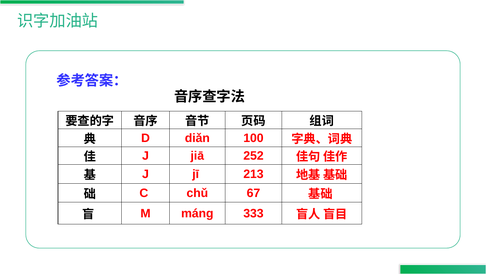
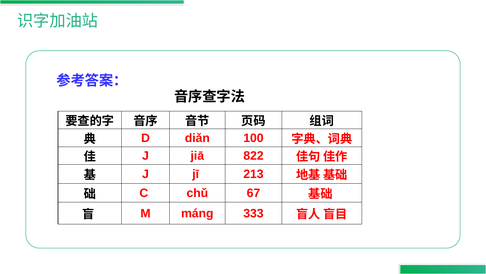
252: 252 -> 822
